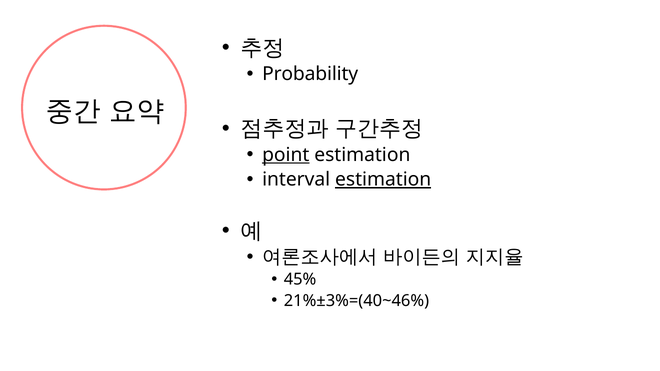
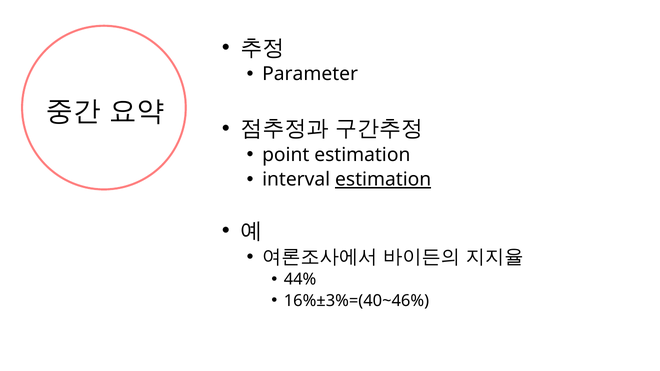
Probability: Probability -> Parameter
point underline: present -> none
45%: 45% -> 44%
21%±3%=(40~46%: 21%±3%=(40~46% -> 16%±3%=(40~46%
